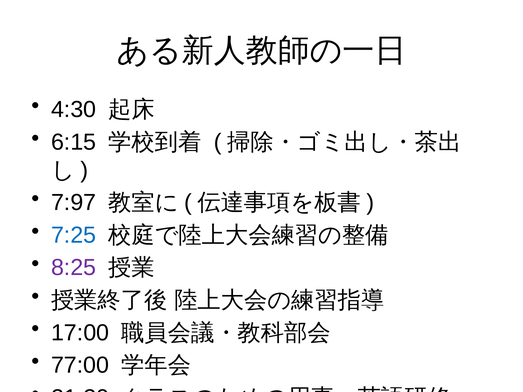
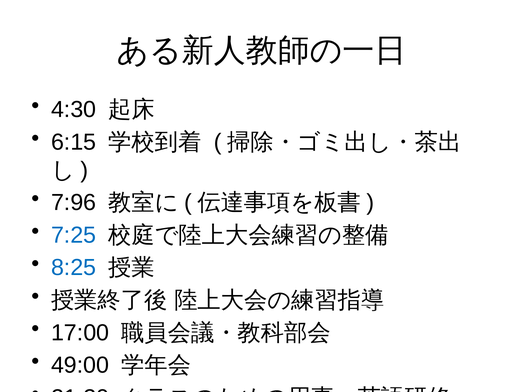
7:97: 7:97 -> 7:96
8:25 colour: purple -> blue
77:00: 77:00 -> 49:00
